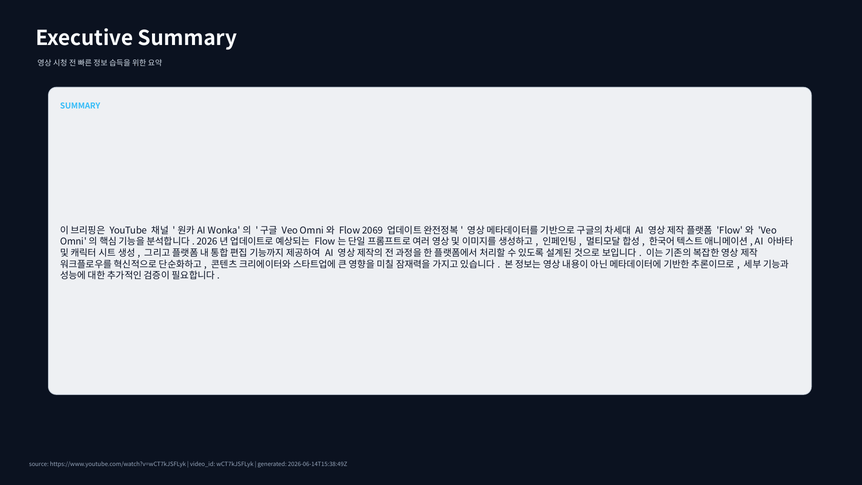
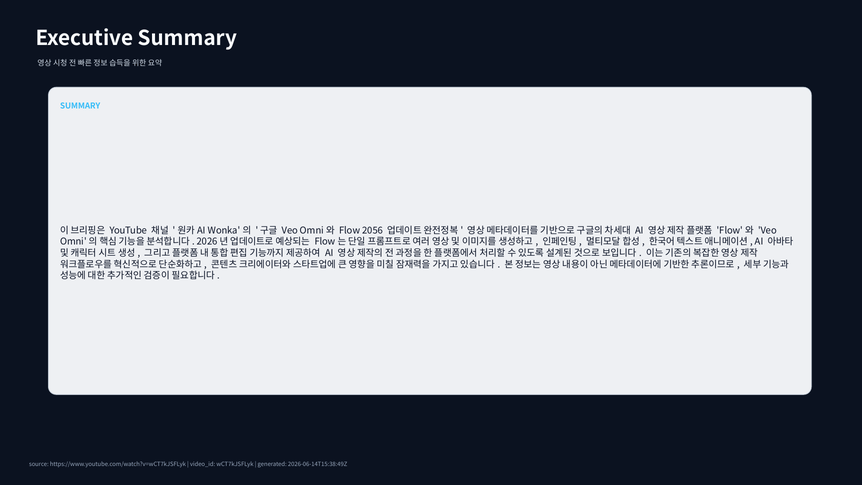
2069: 2069 -> 2056
